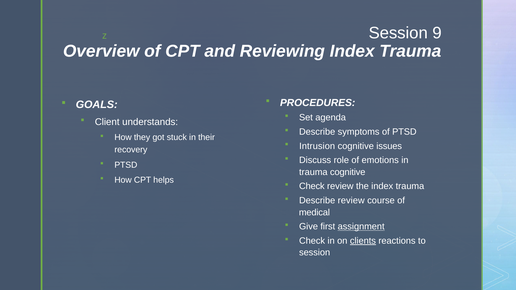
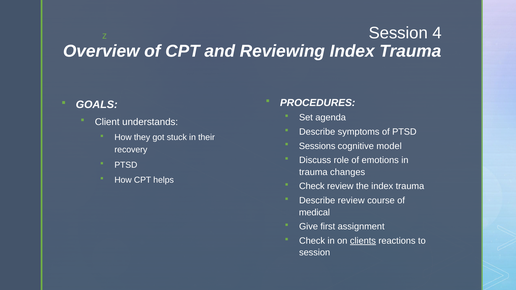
9: 9 -> 4
Intrusion: Intrusion -> Sessions
issues: issues -> model
trauma cognitive: cognitive -> changes
assignment underline: present -> none
